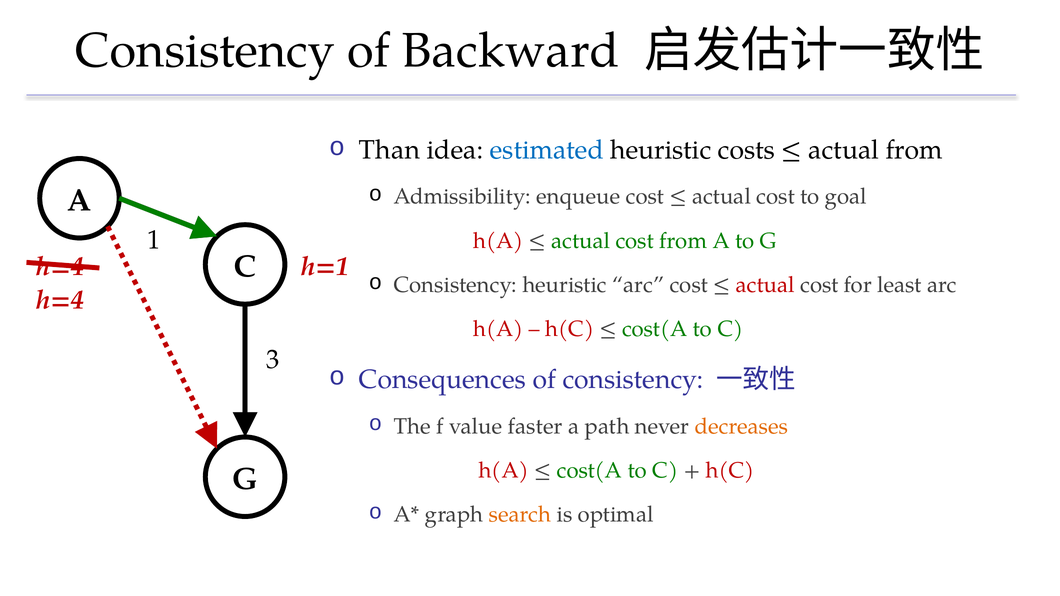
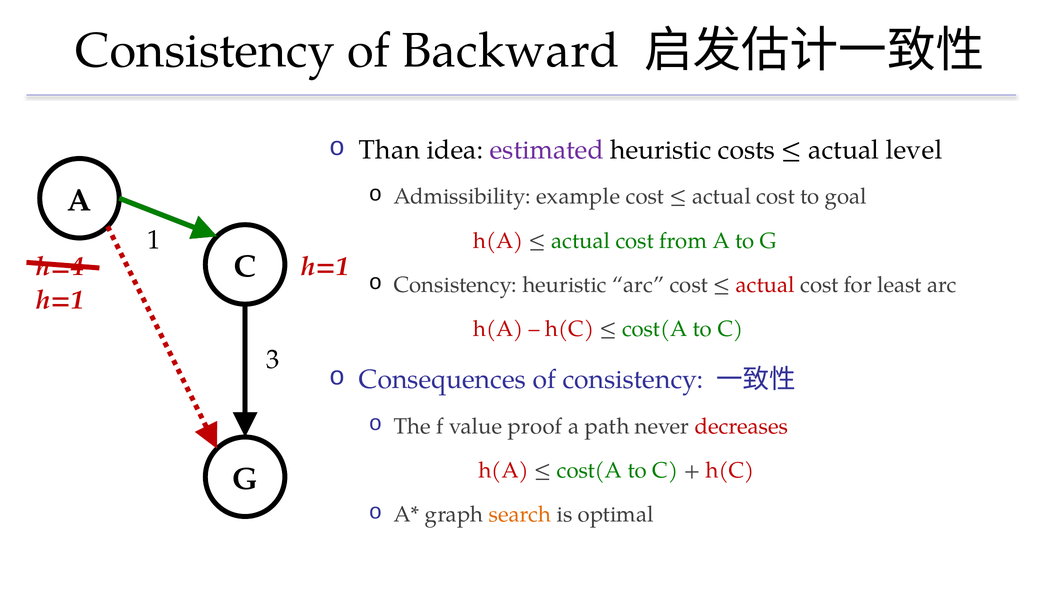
estimated colour: blue -> purple
actual from: from -> level
enqueue: enqueue -> example
h=4 at (60, 300): h=4 -> h=1
faster: faster -> proof
decreases colour: orange -> red
